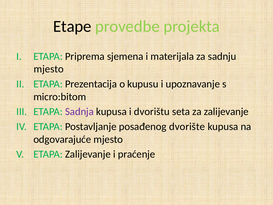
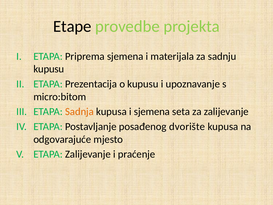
mjesto at (49, 69): mjesto -> kupusu
Sadnja colour: purple -> orange
i dvorištu: dvorištu -> sjemena
